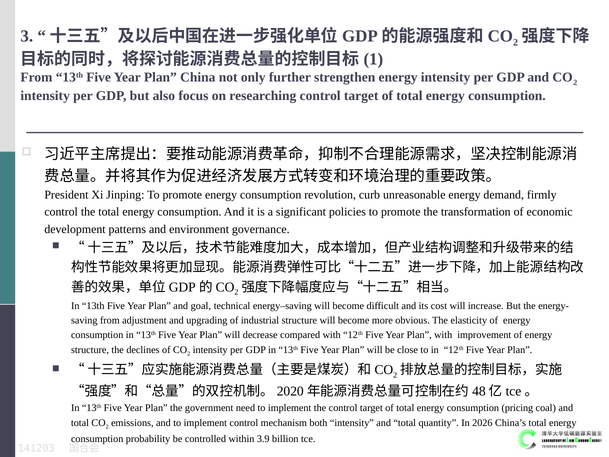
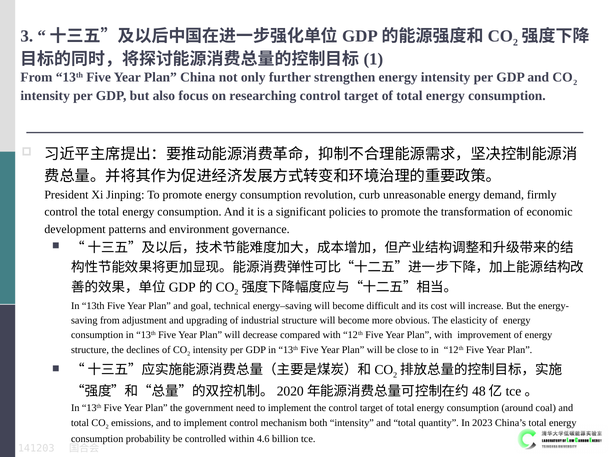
pricing: pricing -> around
2026: 2026 -> 2023
3.9: 3.9 -> 4.6
